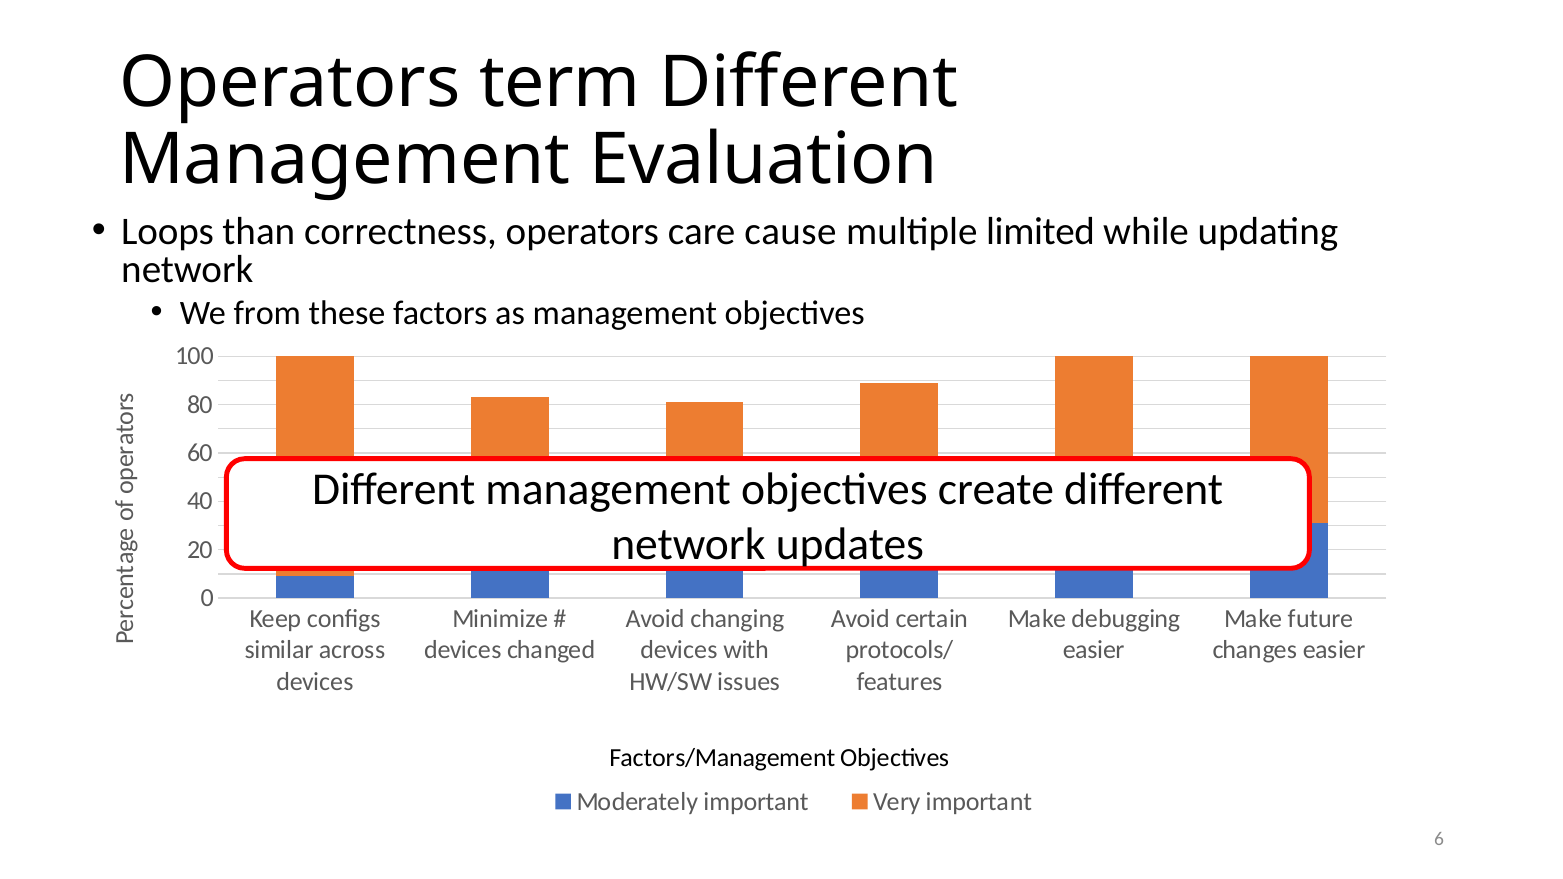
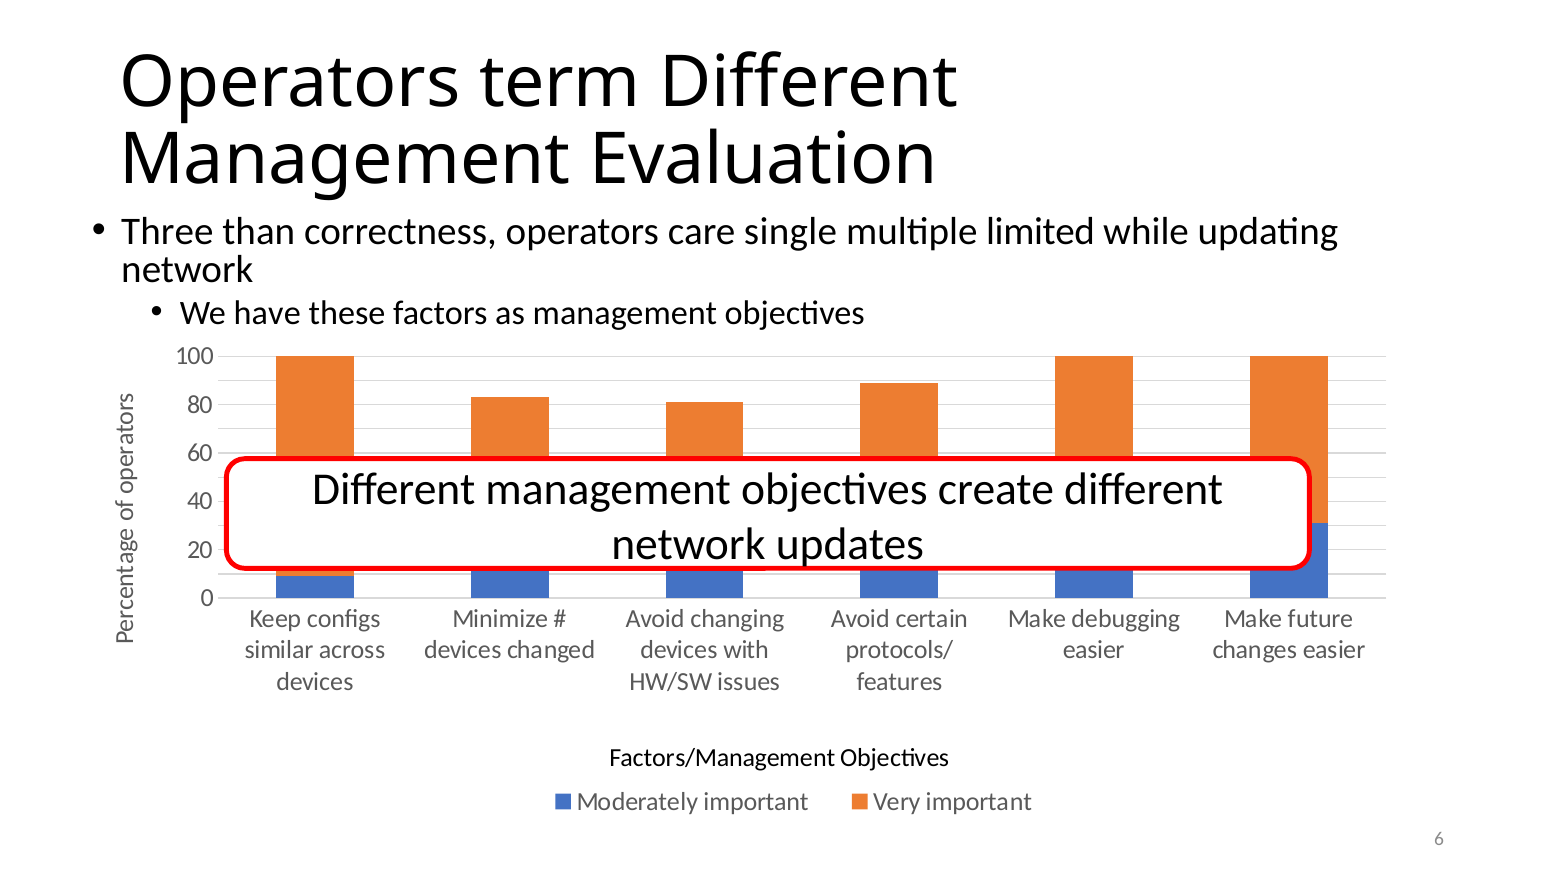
Loops: Loops -> Three
cause: cause -> single
from: from -> have
